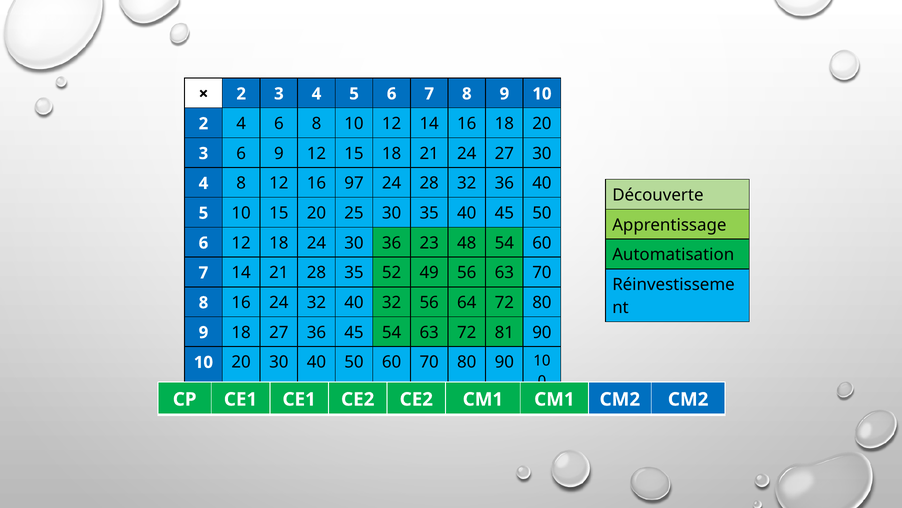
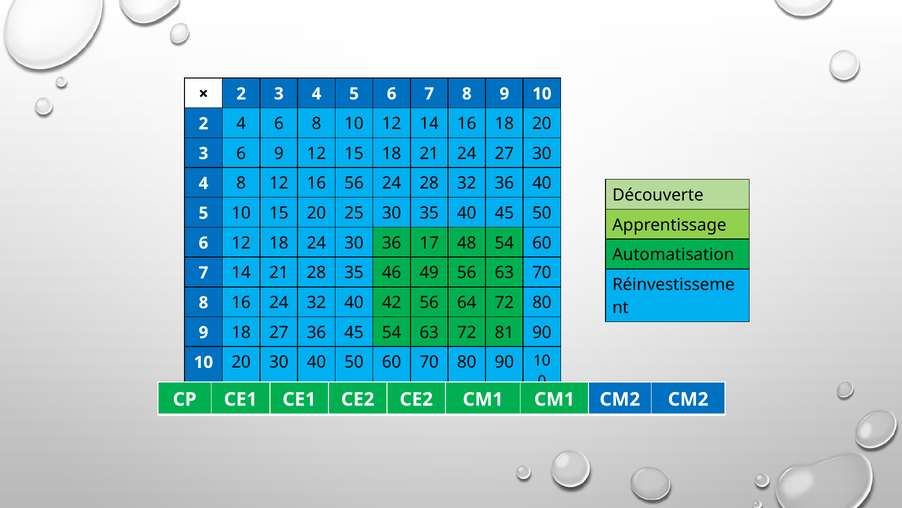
16 97: 97 -> 56
23: 23 -> 17
52: 52 -> 46
40 32: 32 -> 42
